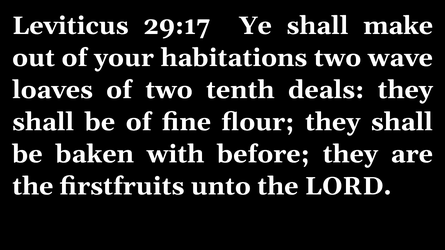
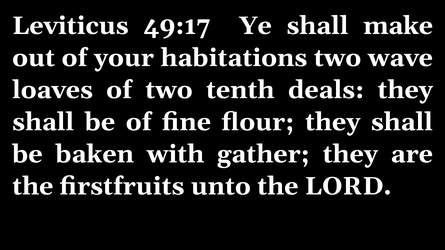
29:17: 29:17 -> 49:17
before: before -> gather
